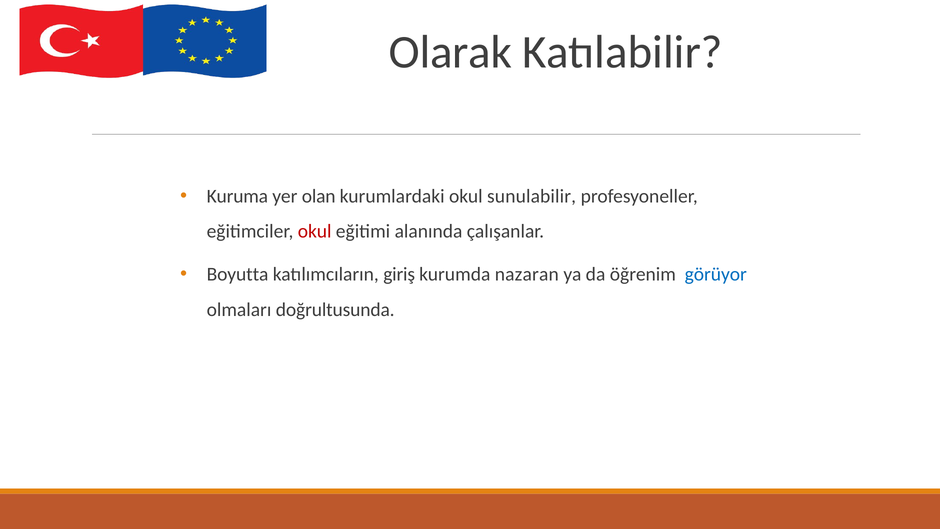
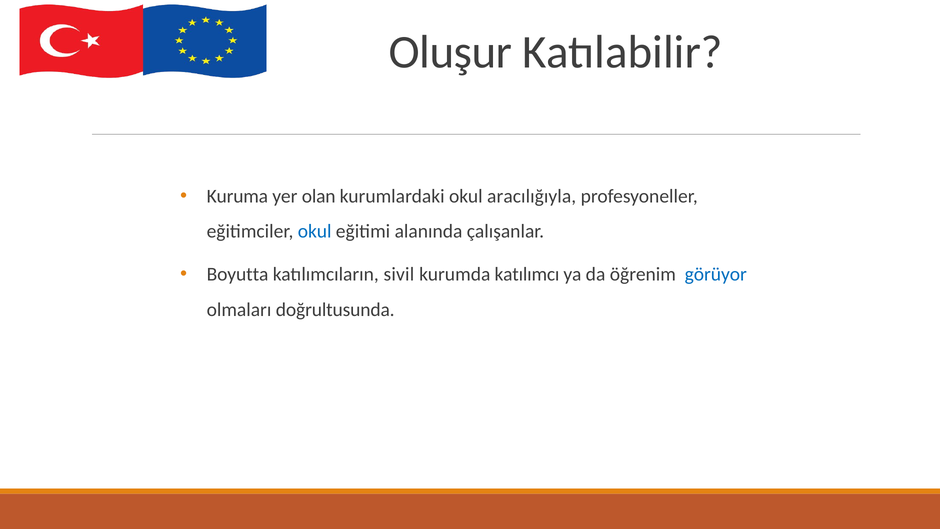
Olarak: Olarak -> Oluşur
sunulabilir: sunulabilir -> aracılığıyla
okul at (315, 231) colour: red -> blue
giriş: giriş -> sivil
nazaran: nazaran -> katılımcı
